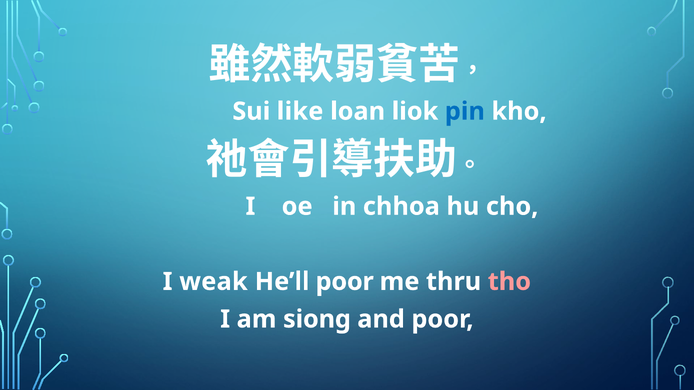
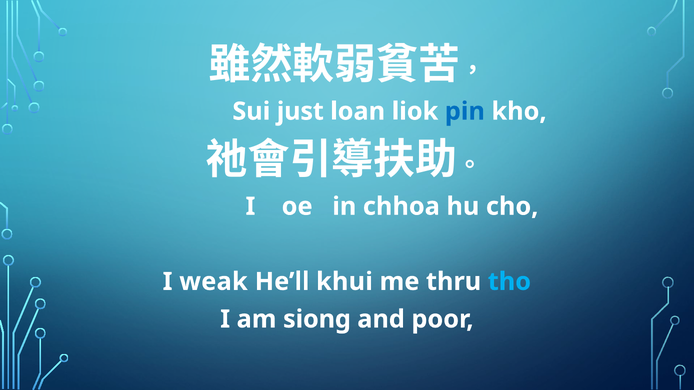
like: like -> just
He’ll poor: poor -> khui
tho colour: pink -> light blue
